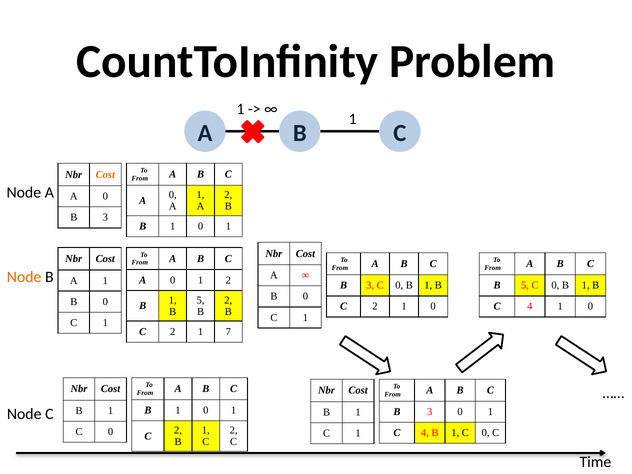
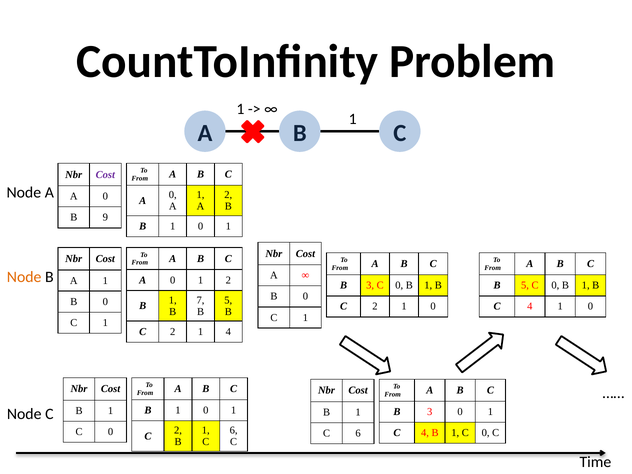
Cost at (105, 175) colour: orange -> purple
3 at (105, 217): 3 -> 9
5 at (201, 300): 5 -> 7
2 at (228, 300): 2 -> 5
1 7: 7 -> 4
2 at (234, 430): 2 -> 6
1 at (358, 433): 1 -> 6
